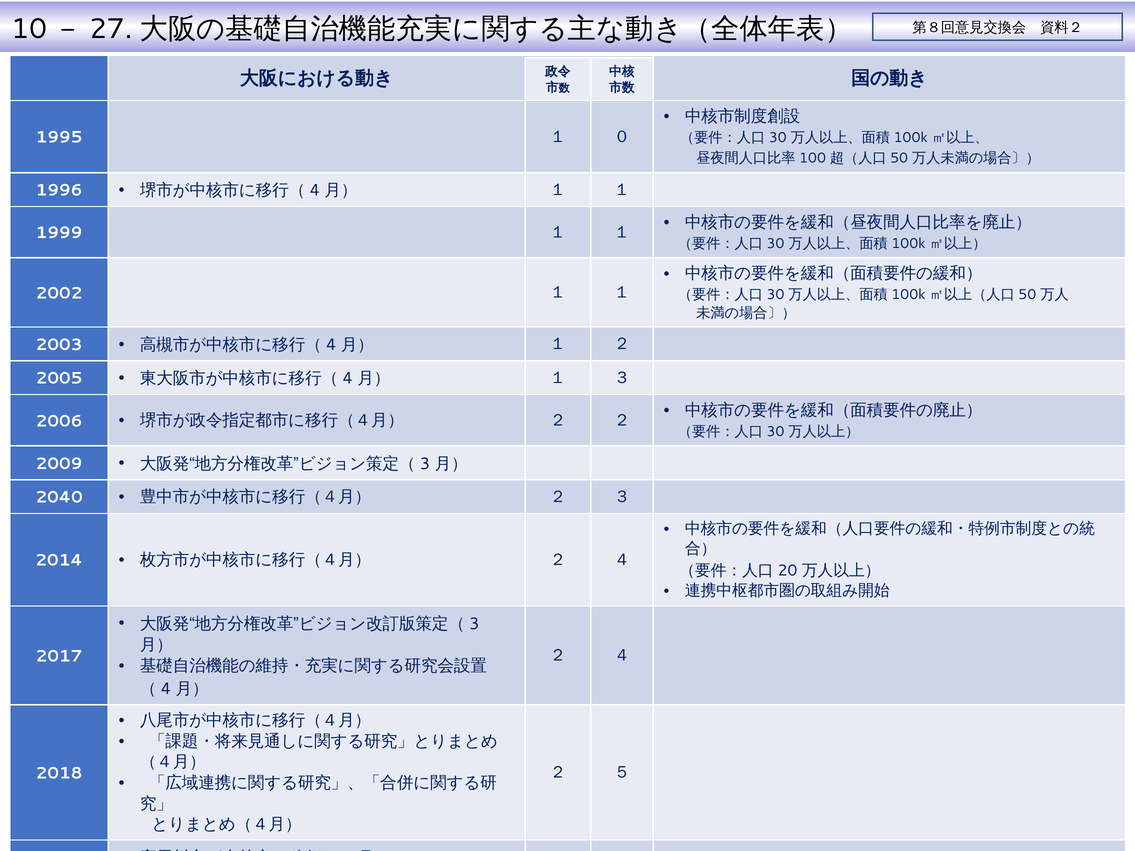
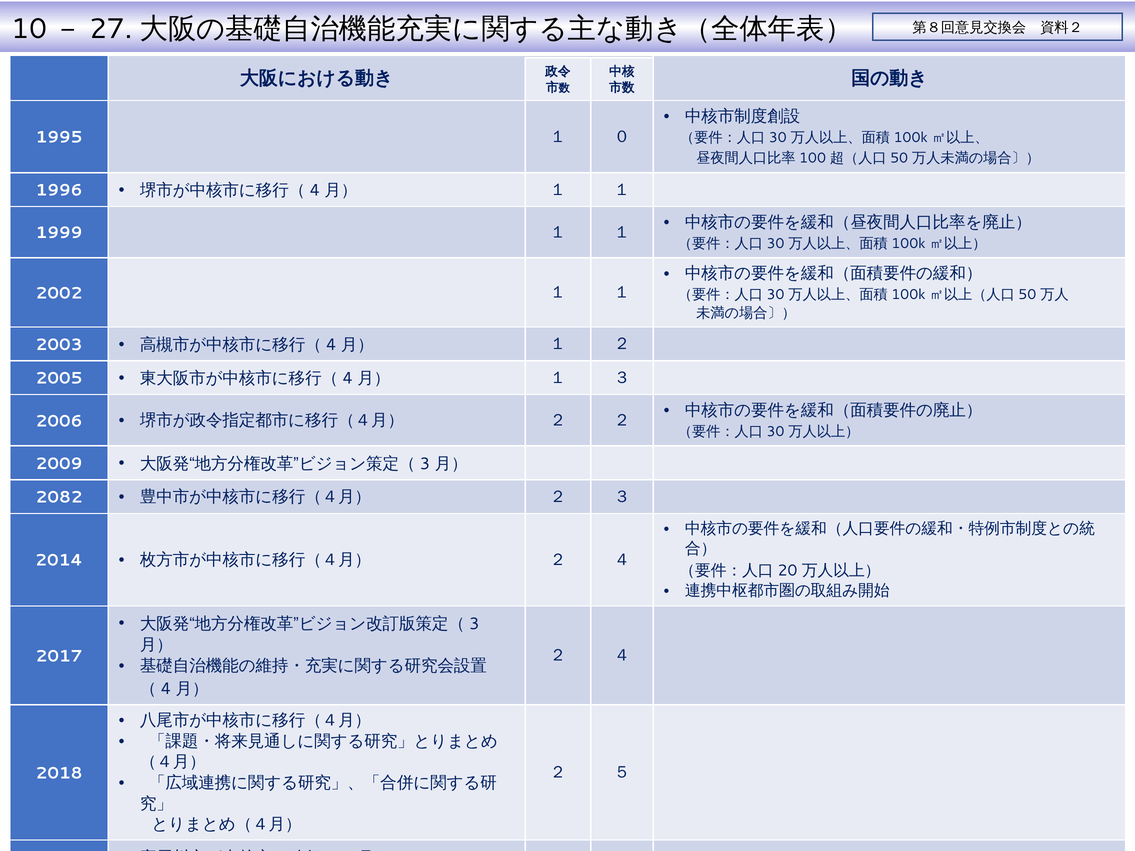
2040: 2040 -> 2082
